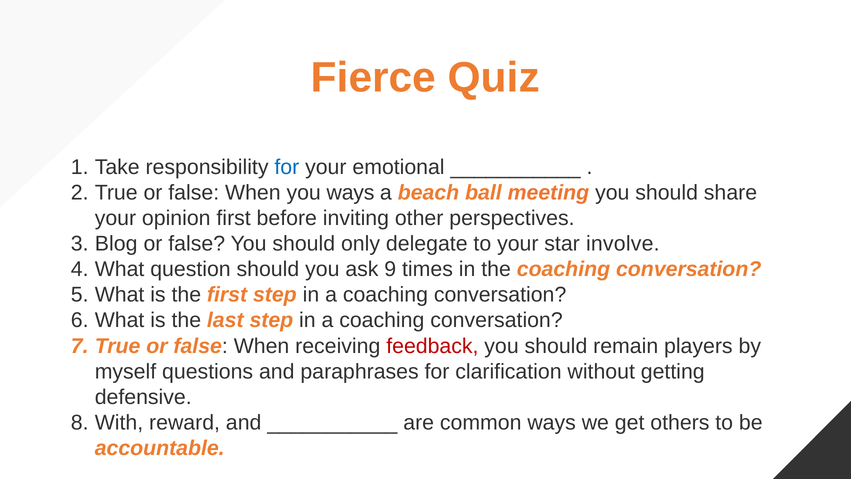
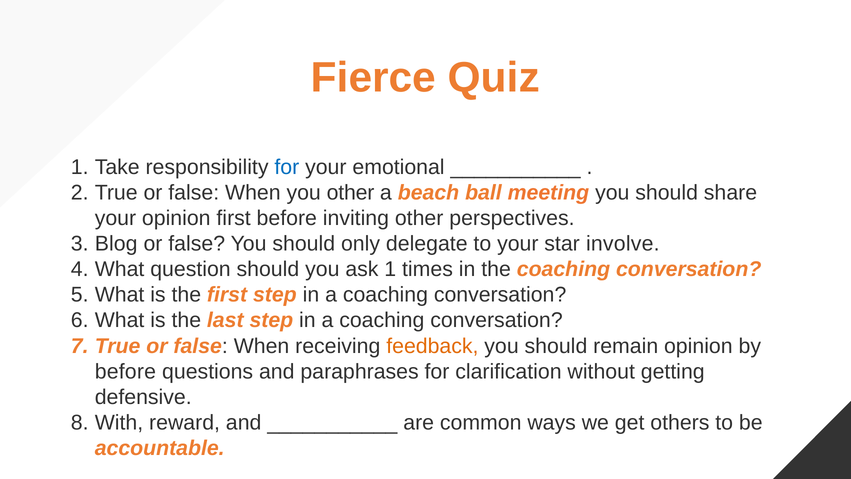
you ways: ways -> other
ask 9: 9 -> 1
feedback colour: red -> orange
remain players: players -> opinion
myself at (125, 371): myself -> before
